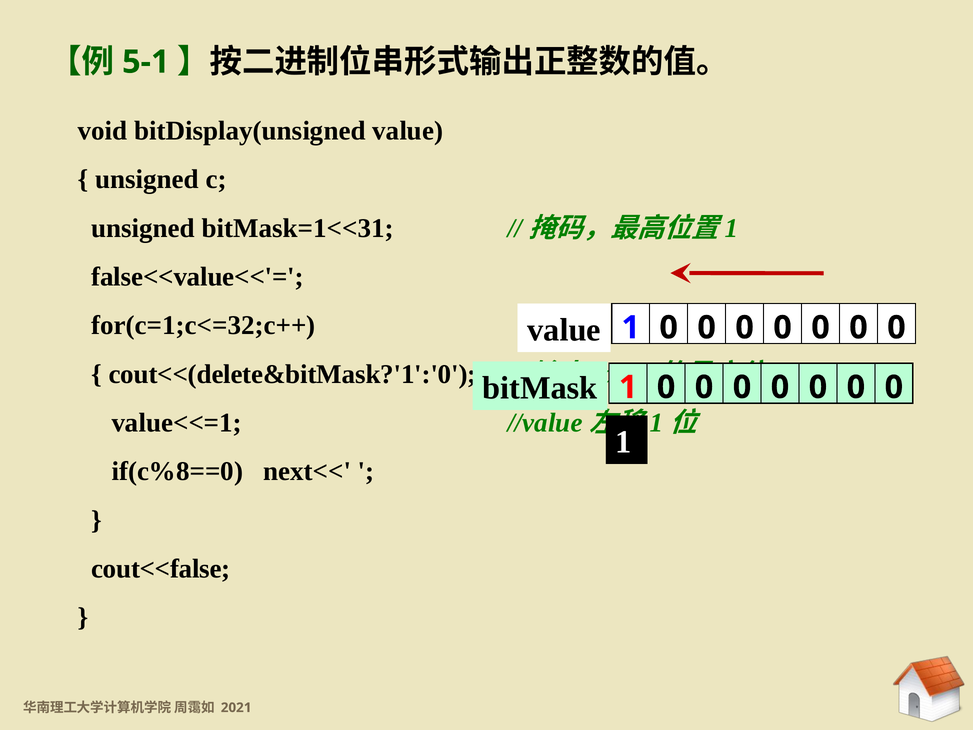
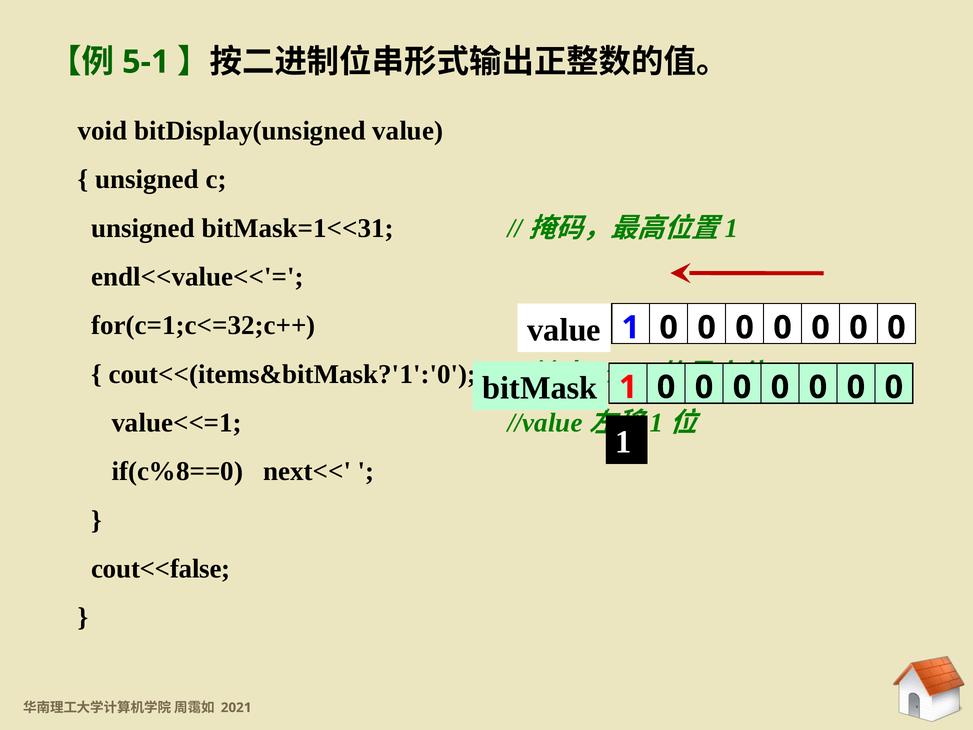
false<<value<<'=: false<<value<<'= -> endl<<value<<'=
cout<<(delete&bitMask?'1':'0: cout<<(delete&bitMask?'1':'0 -> cout<<(items&bitMask?'1':'0
